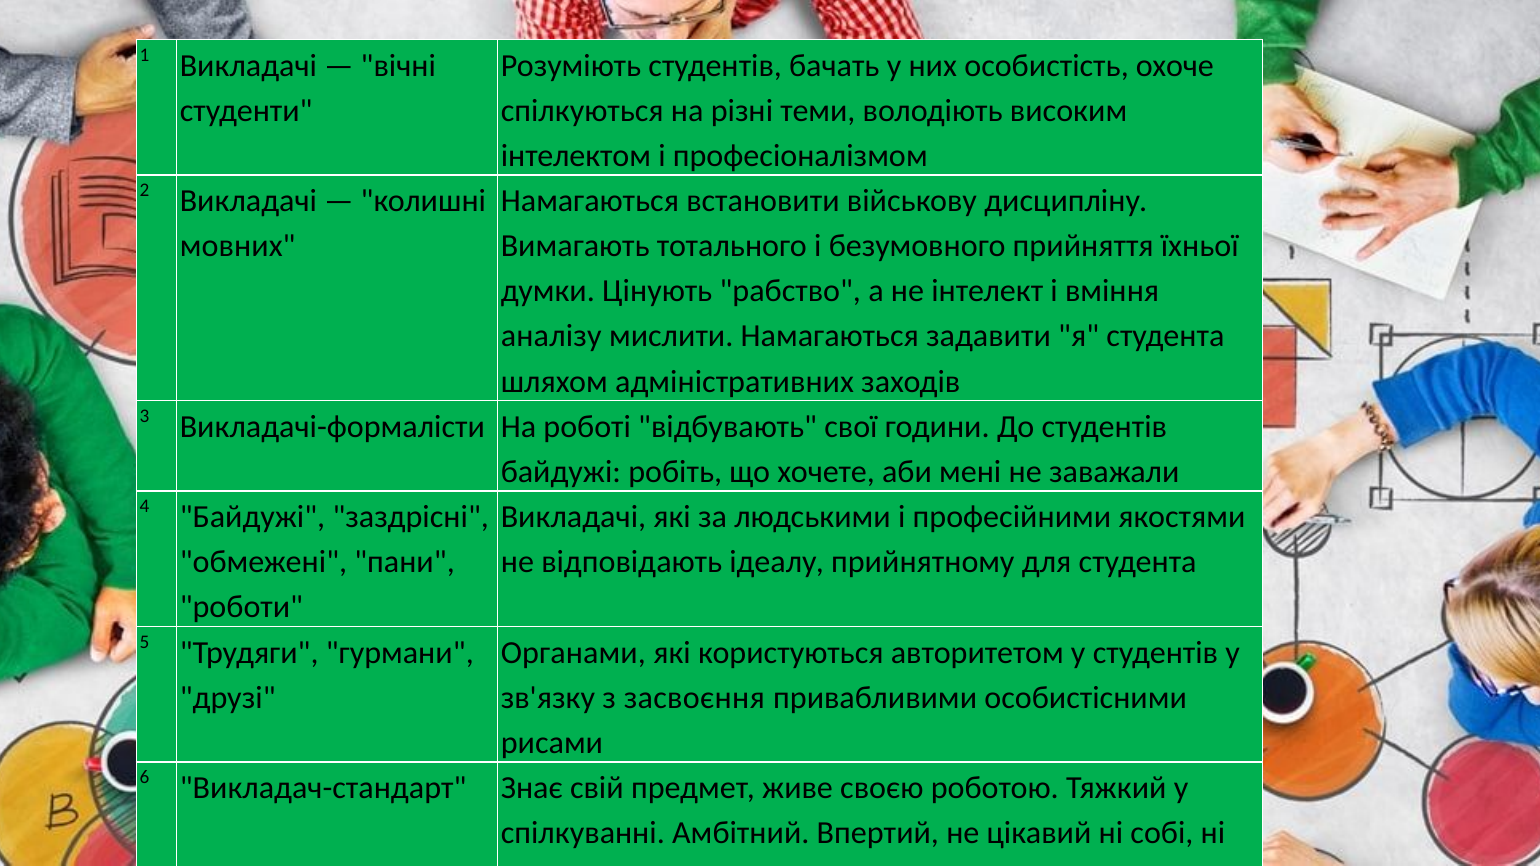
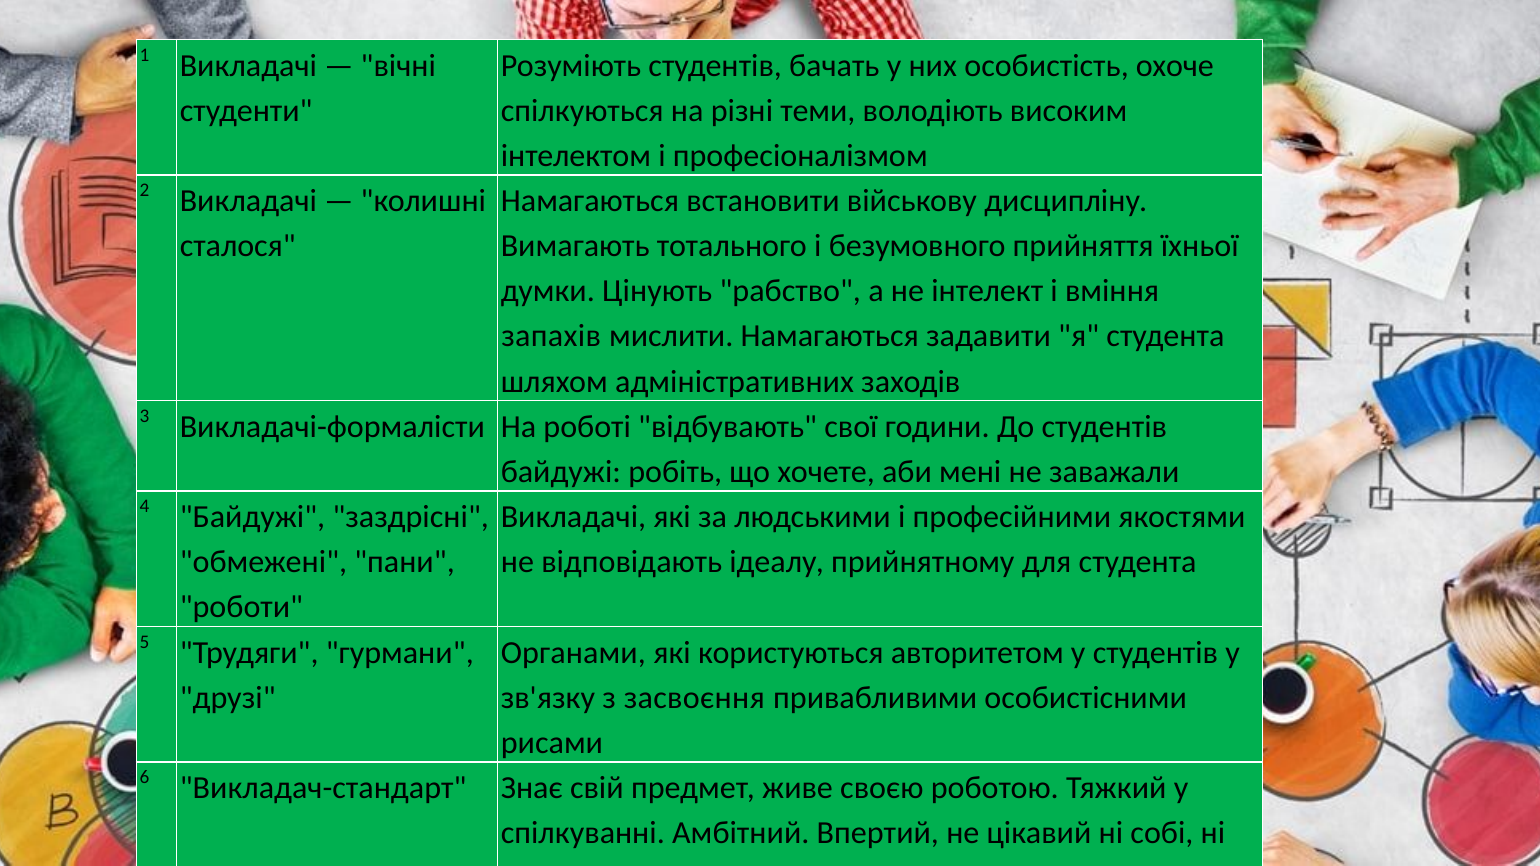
мовних: мовних -> сталося
аналізу: аналізу -> запахів
